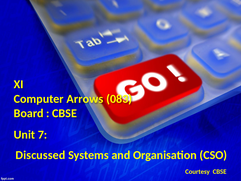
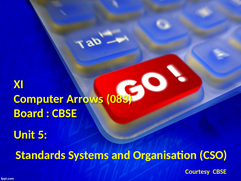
7: 7 -> 5
Discussed: Discussed -> Standards
